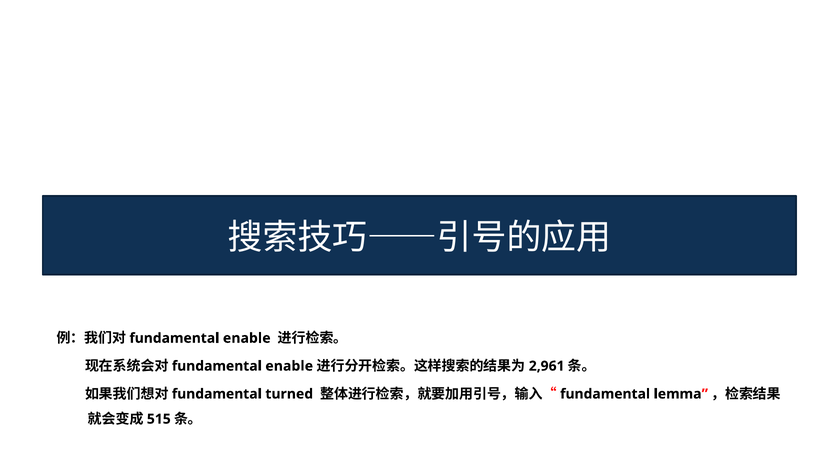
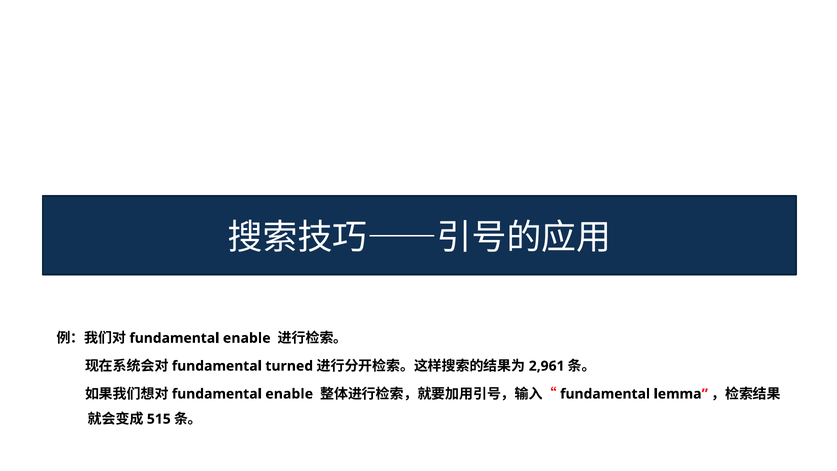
enable at (289, 366): enable -> turned
turned at (289, 394): turned -> enable
